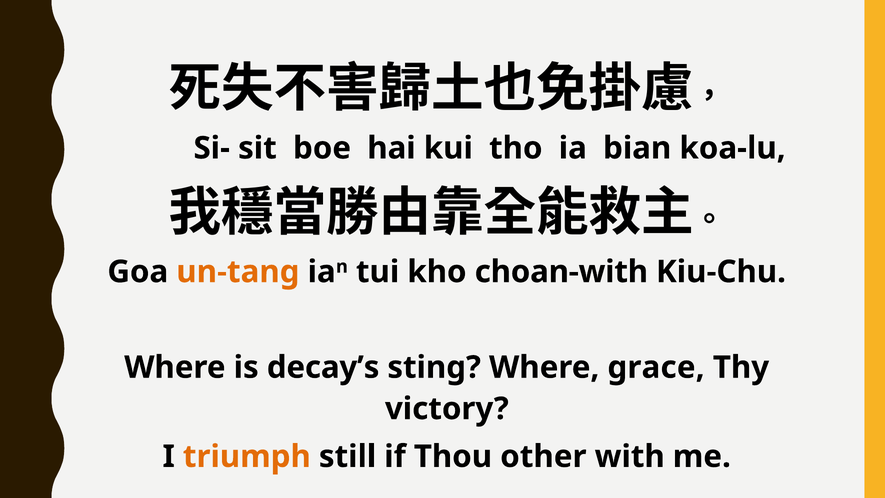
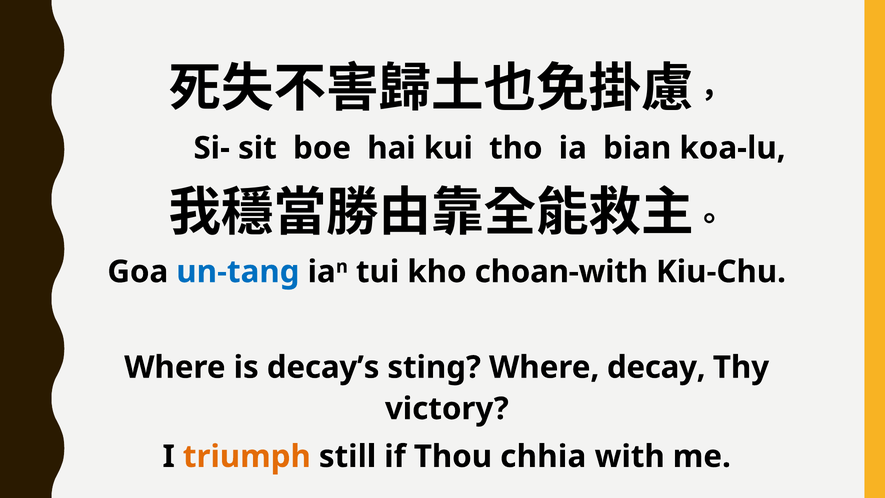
un-tang colour: orange -> blue
grace: grace -> decay
other: other -> chhia
